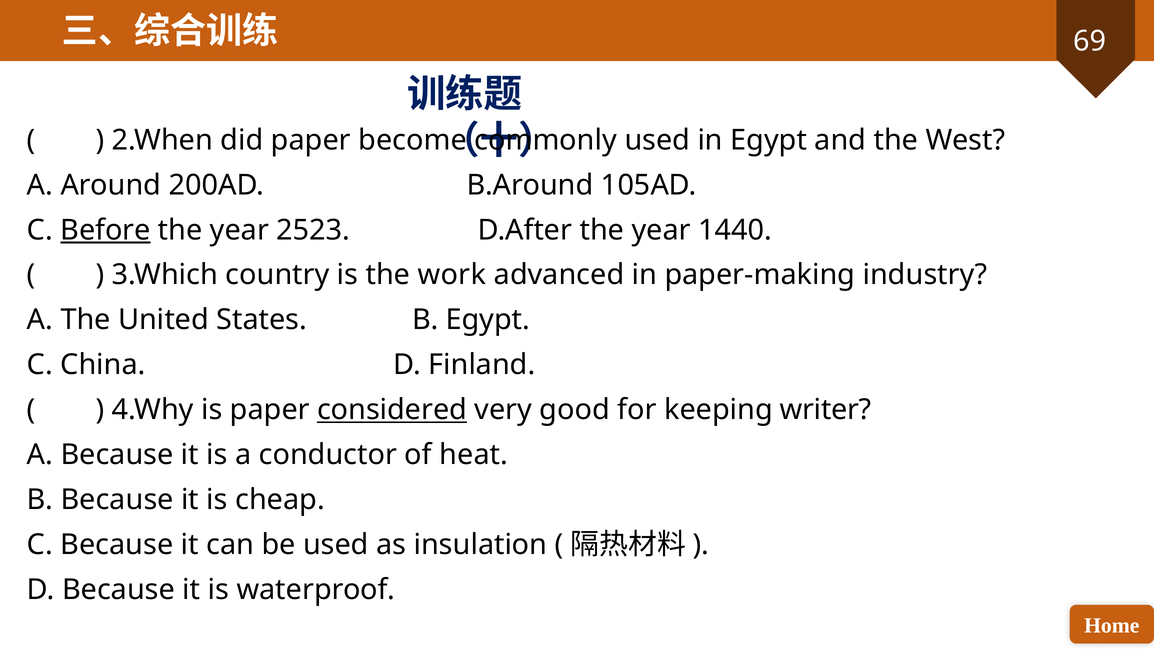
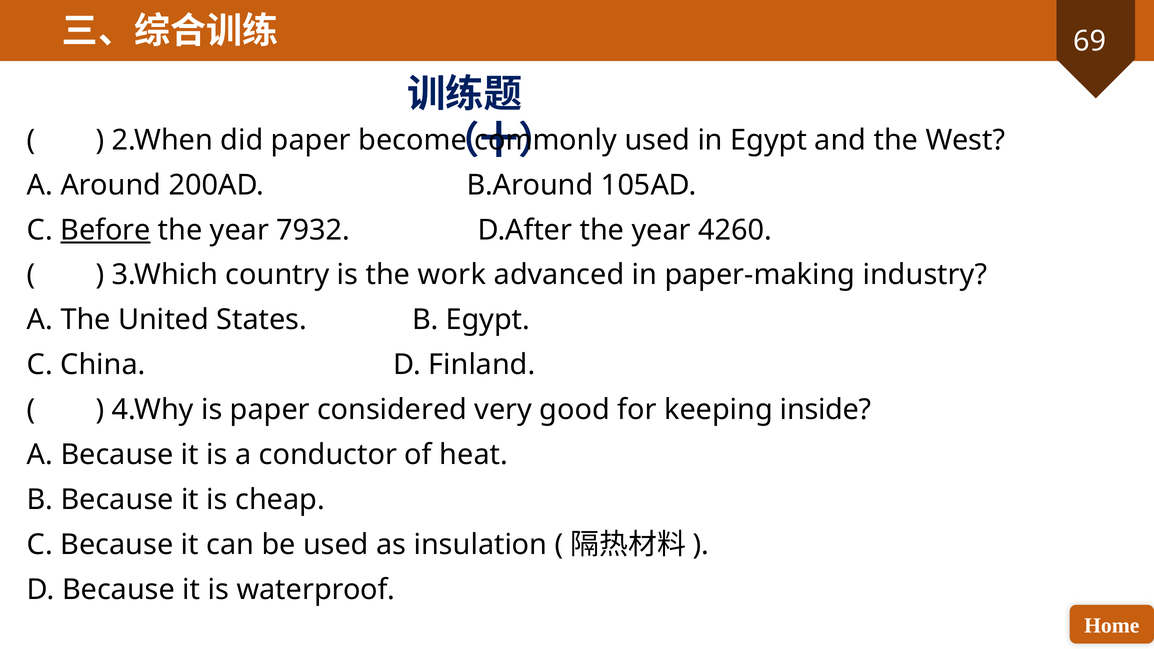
2523: 2523 -> 7932
1440: 1440 -> 4260
considered underline: present -> none
writer: writer -> inside
